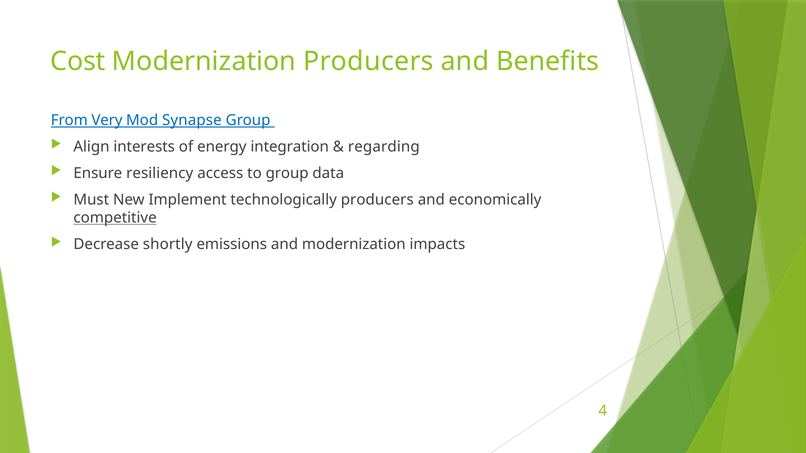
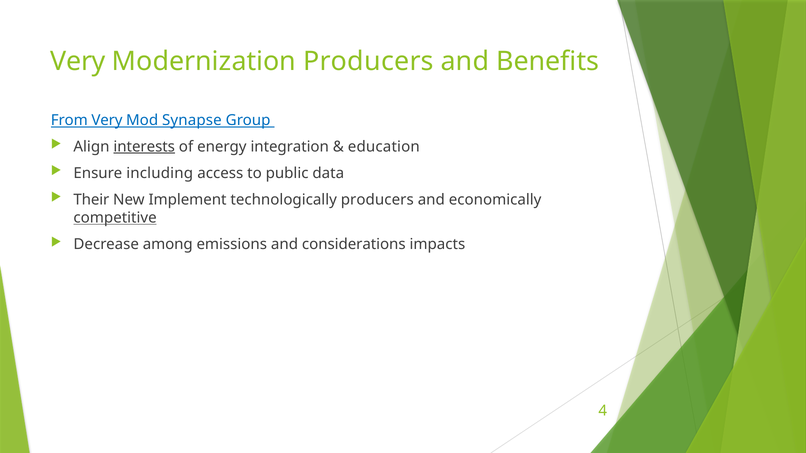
Cost at (78, 61): Cost -> Very
interests underline: none -> present
regarding: regarding -> education
resiliency: resiliency -> including
to group: group -> public
Must: Must -> Their
shortly: shortly -> among
and modernization: modernization -> considerations
